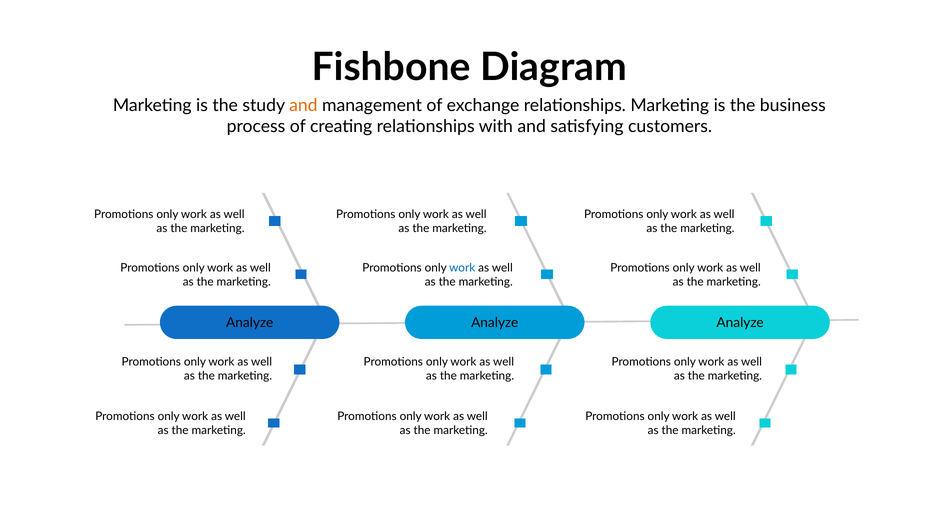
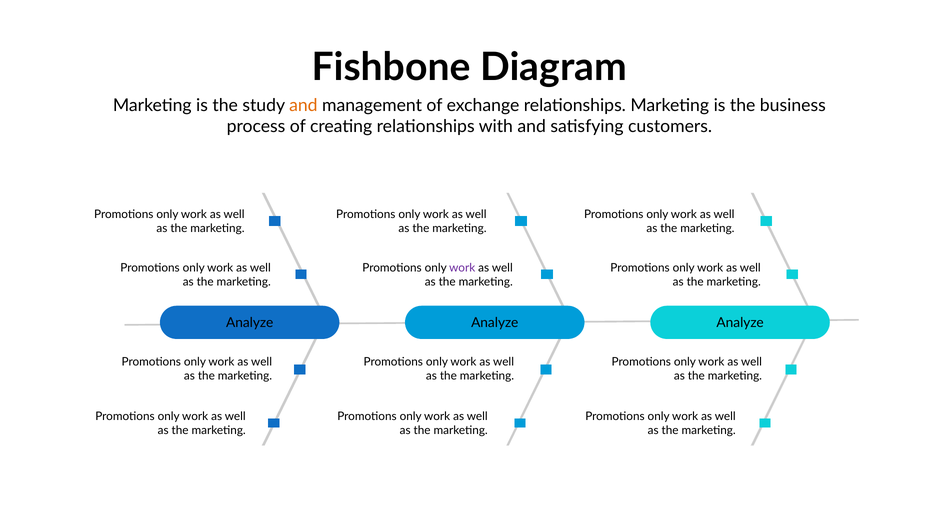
work at (462, 268) colour: blue -> purple
